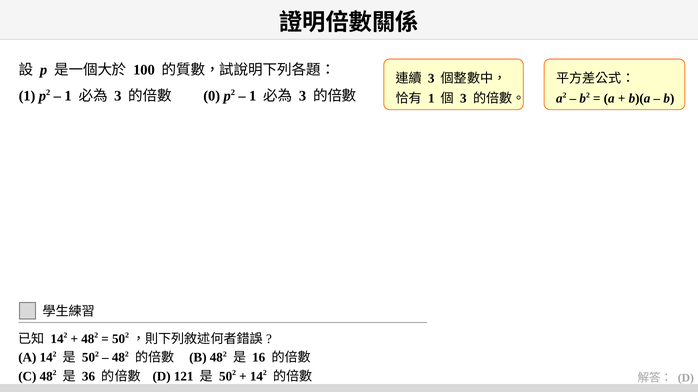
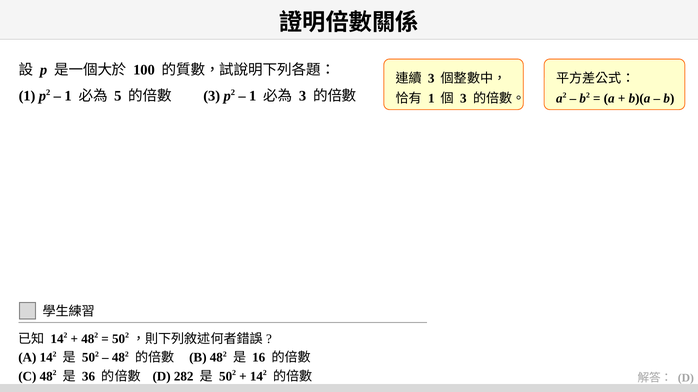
3 at (118, 96): 3 -> 5
0 at (212, 96): 0 -> 3
121: 121 -> 282
